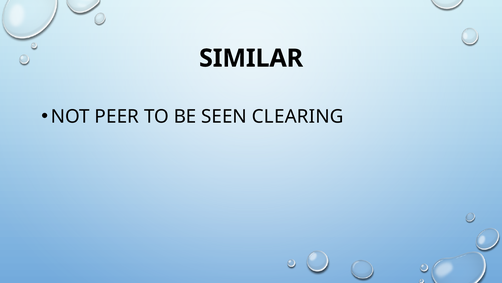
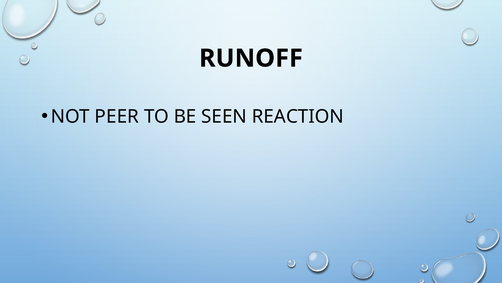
SIMILAR: SIMILAR -> RUNOFF
CLEARING: CLEARING -> REACTION
